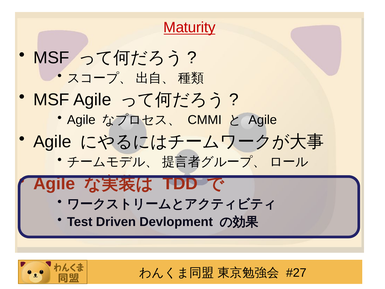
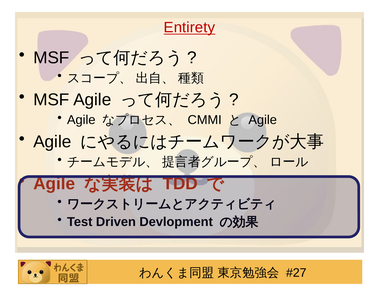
Maturity: Maturity -> Entirety
